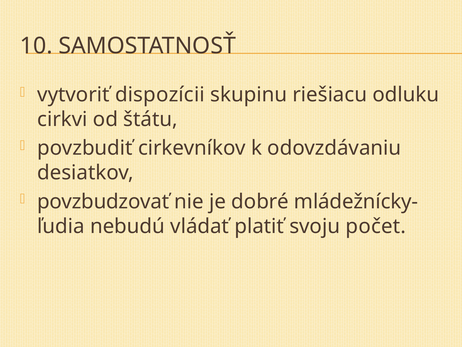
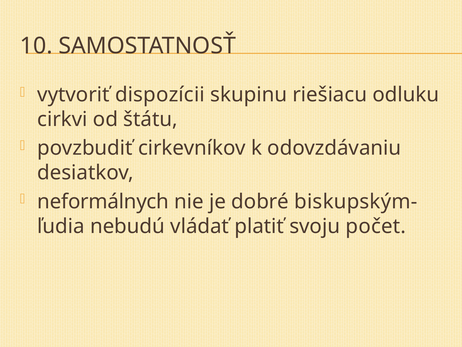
povzbudzovať: povzbudzovať -> neformálnych
mládežnícky-: mládežnícky- -> biskupským-
